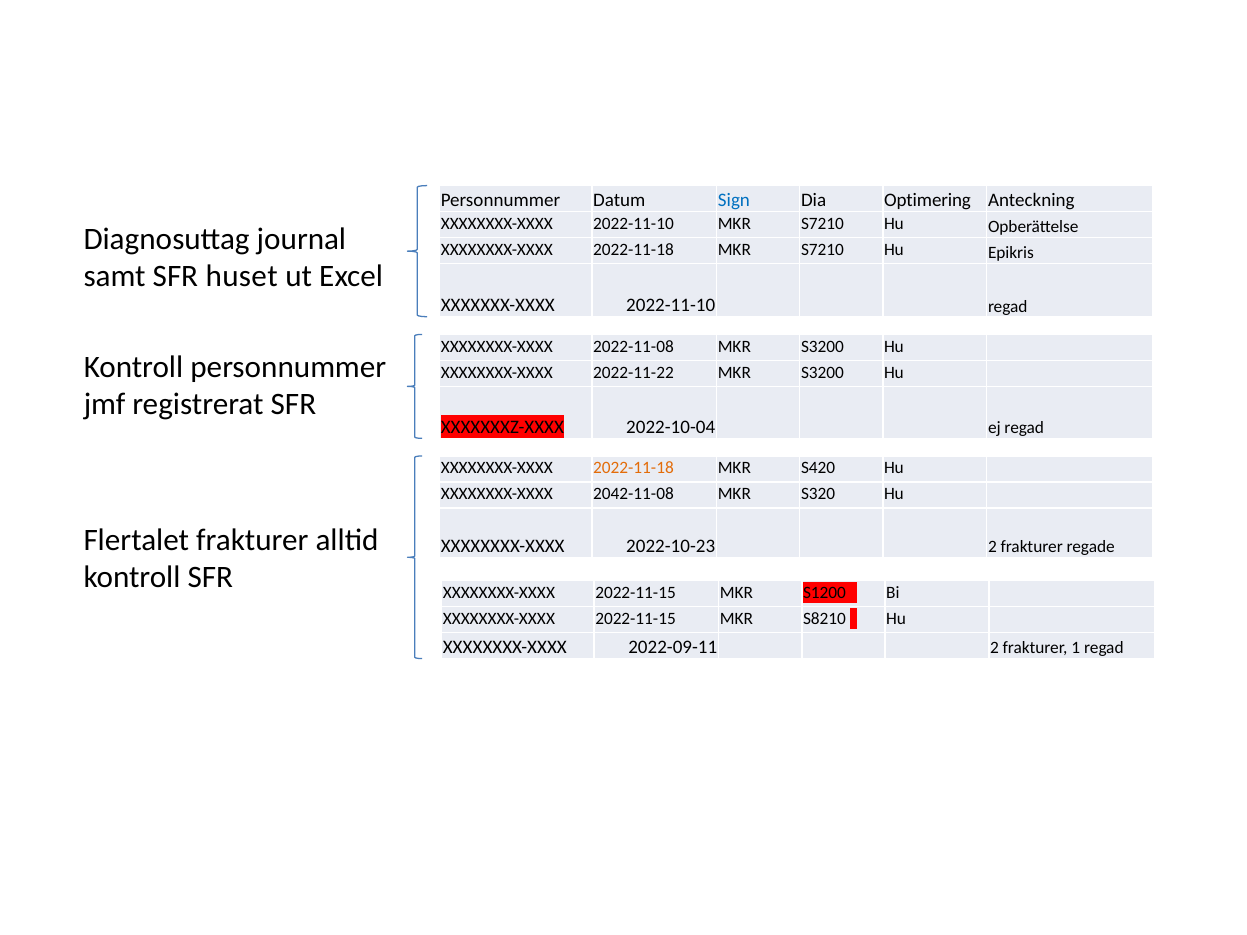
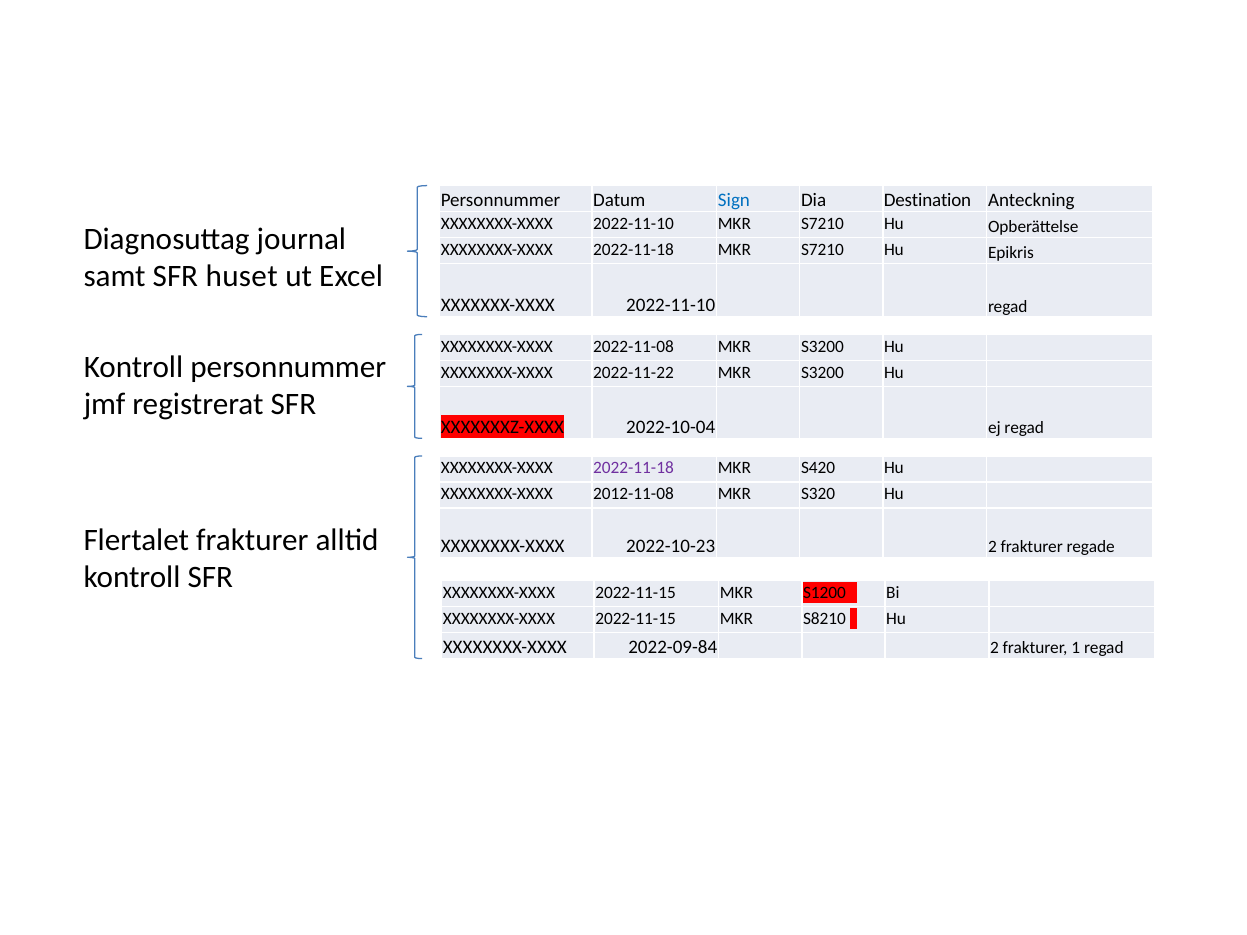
Optimering: Optimering -> Destination
2022-11-18 at (634, 468) colour: orange -> purple
2042-11-08: 2042-11-08 -> 2012-11-08
2022-09-11: 2022-09-11 -> 2022-09-84
